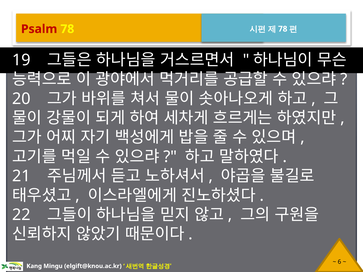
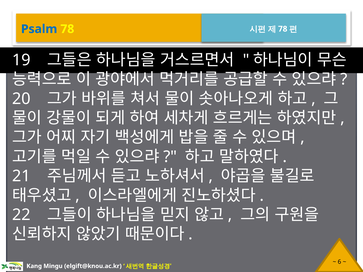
Psalm colour: red -> blue
